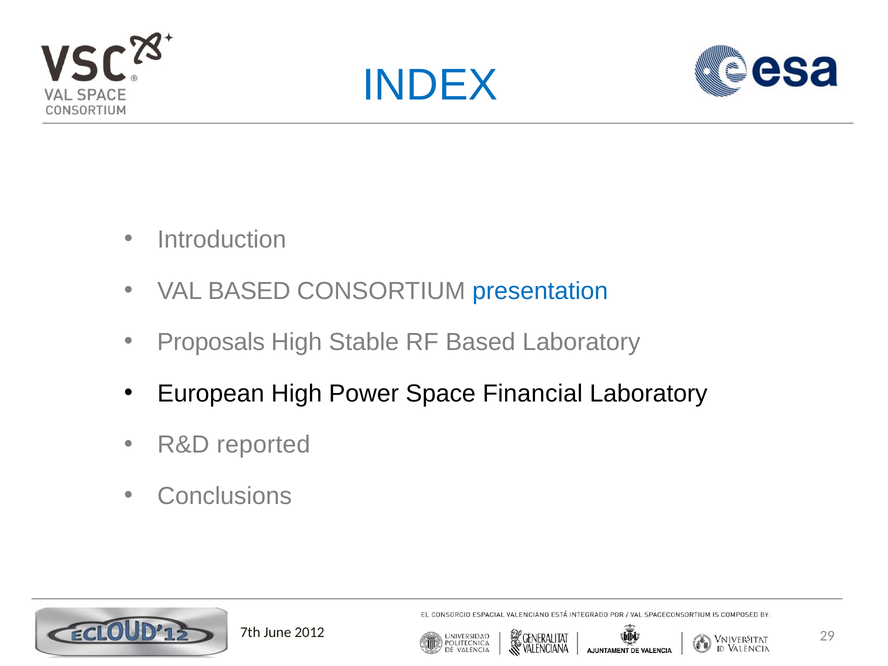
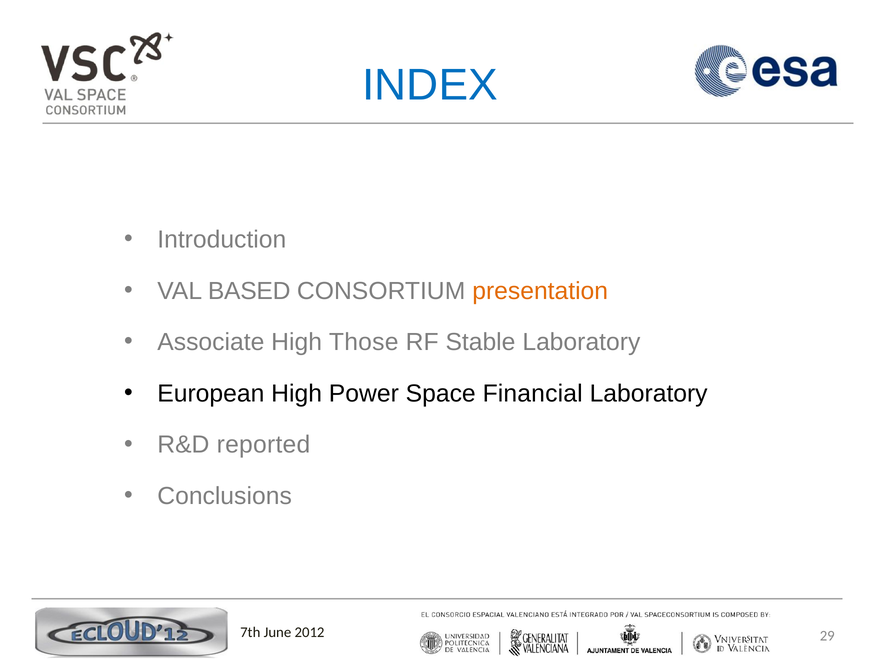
presentation colour: blue -> orange
Proposals: Proposals -> Associate
Stable: Stable -> Those
RF Based: Based -> Stable
